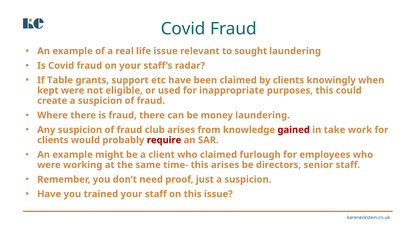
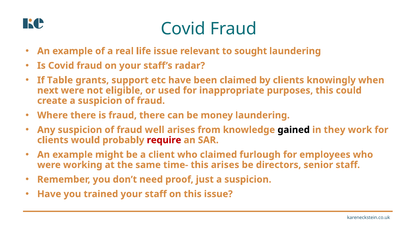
kept: kept -> next
club: club -> well
gained colour: red -> black
take: take -> they
